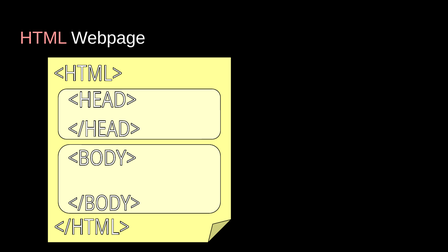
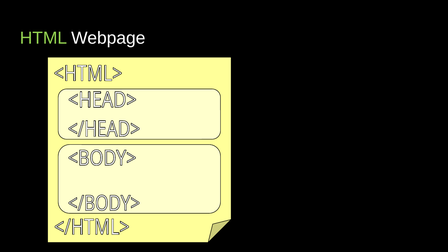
HTML colour: pink -> light green
